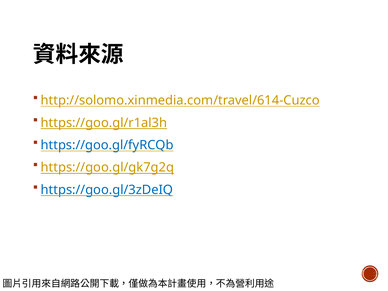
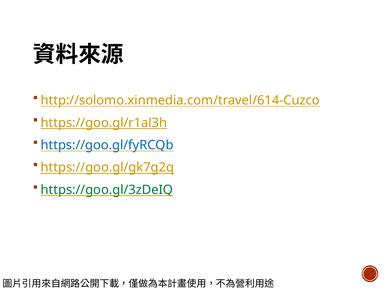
https://goo.gl/3zDeIQ colour: blue -> green
